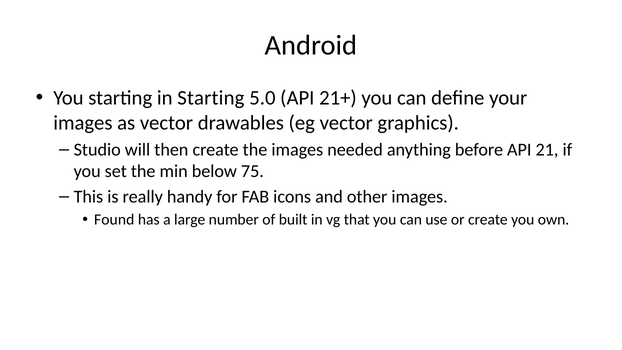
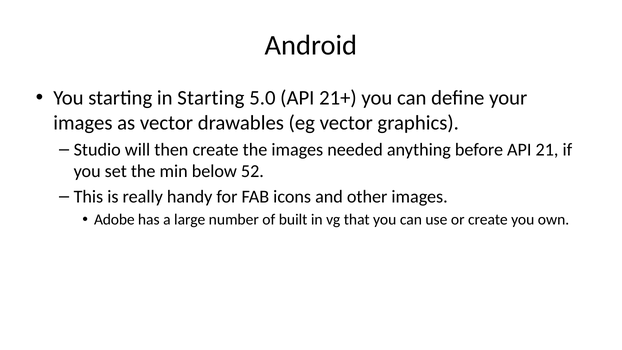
75: 75 -> 52
Found: Found -> Adobe
